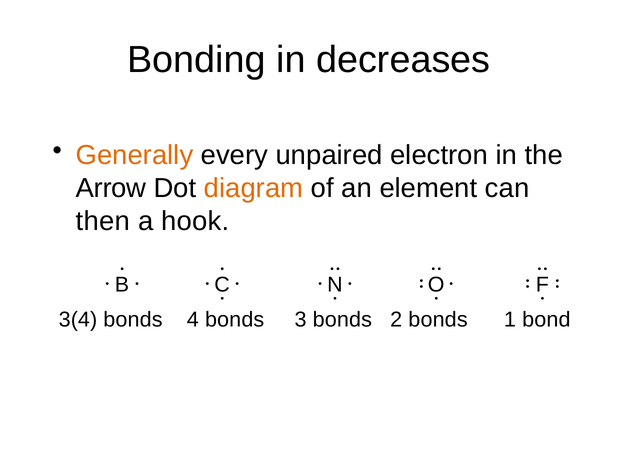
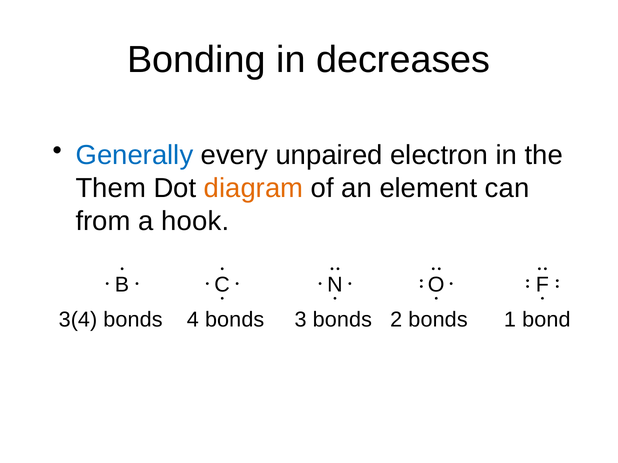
Generally colour: orange -> blue
Arrow: Arrow -> Them
then: then -> from
